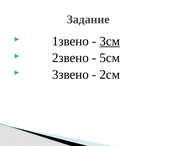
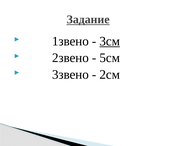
Задание underline: none -> present
